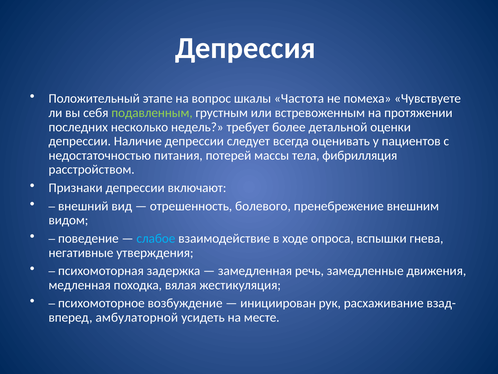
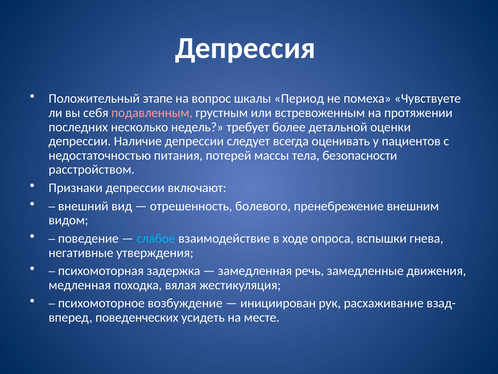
Частота: Частота -> Период
подавленным colour: light green -> pink
фибрилляция: фибрилляция -> безопасности
амбулаторной: амбулаторной -> поведенческих
